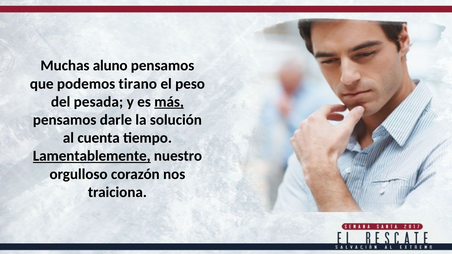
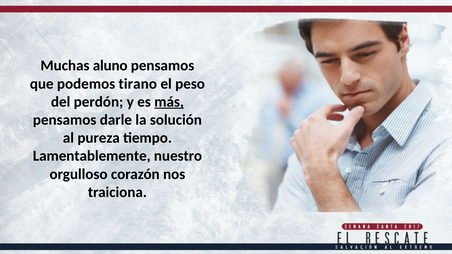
pesada: pesada -> perdón
cuenta: cuenta -> pureza
Lamentablemente underline: present -> none
